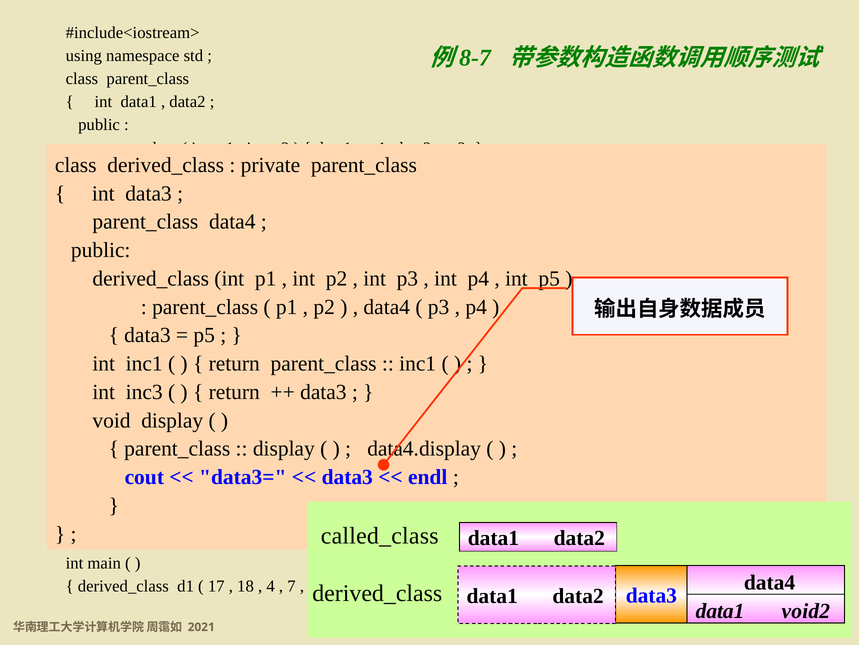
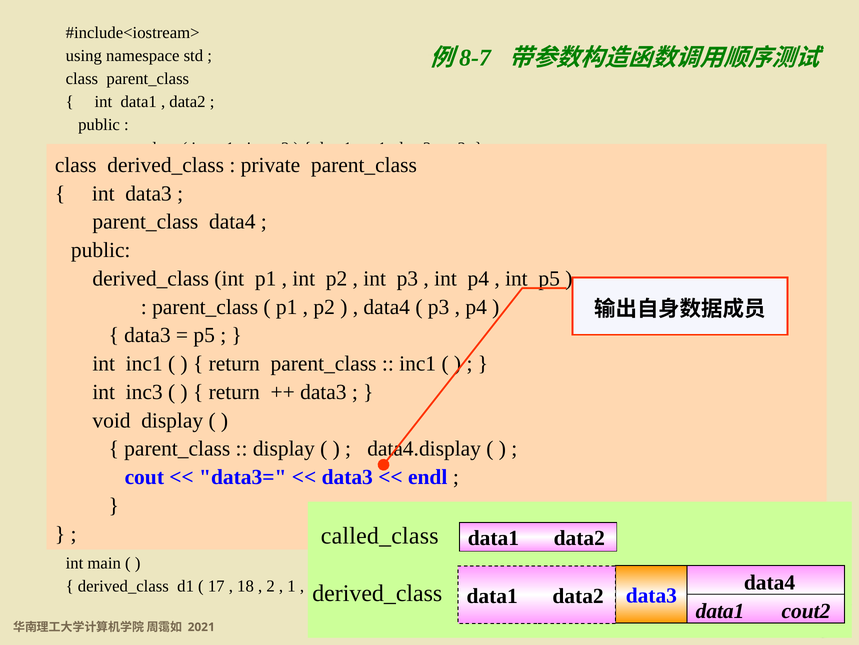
4: 4 -> 2
7: 7 -> 1
void2: void2 -> cout2
